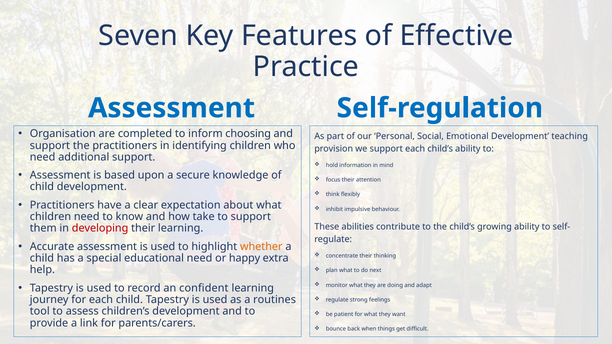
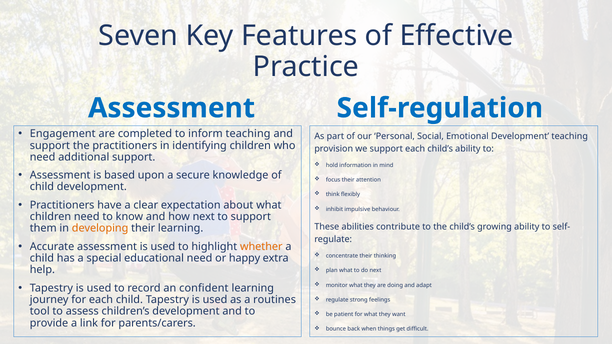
Organisation: Organisation -> Engagement
inform choosing: choosing -> teaching
how take: take -> next
developing colour: red -> orange
